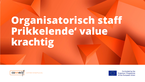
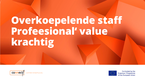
Organisatorisch: Organisatorisch -> Overkoepelende
Prikkelende‘: Prikkelende‘ -> Profeesional‘
